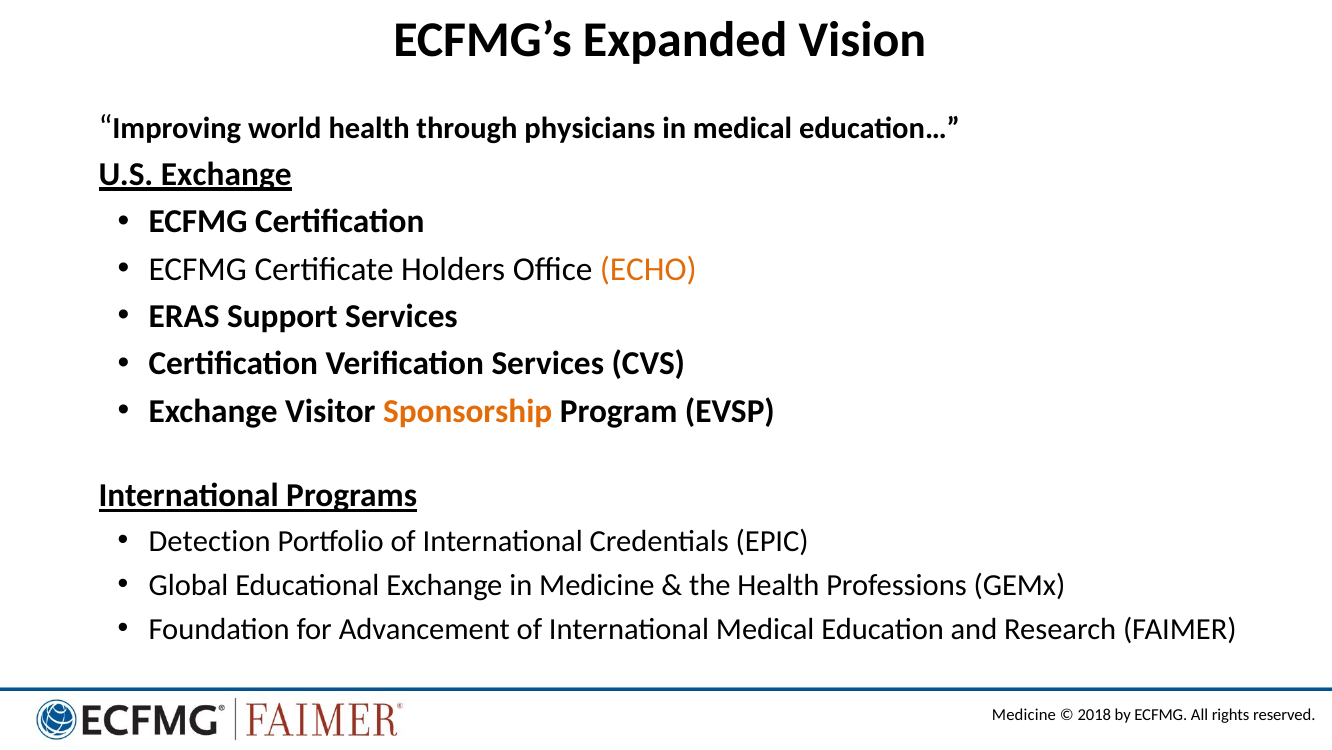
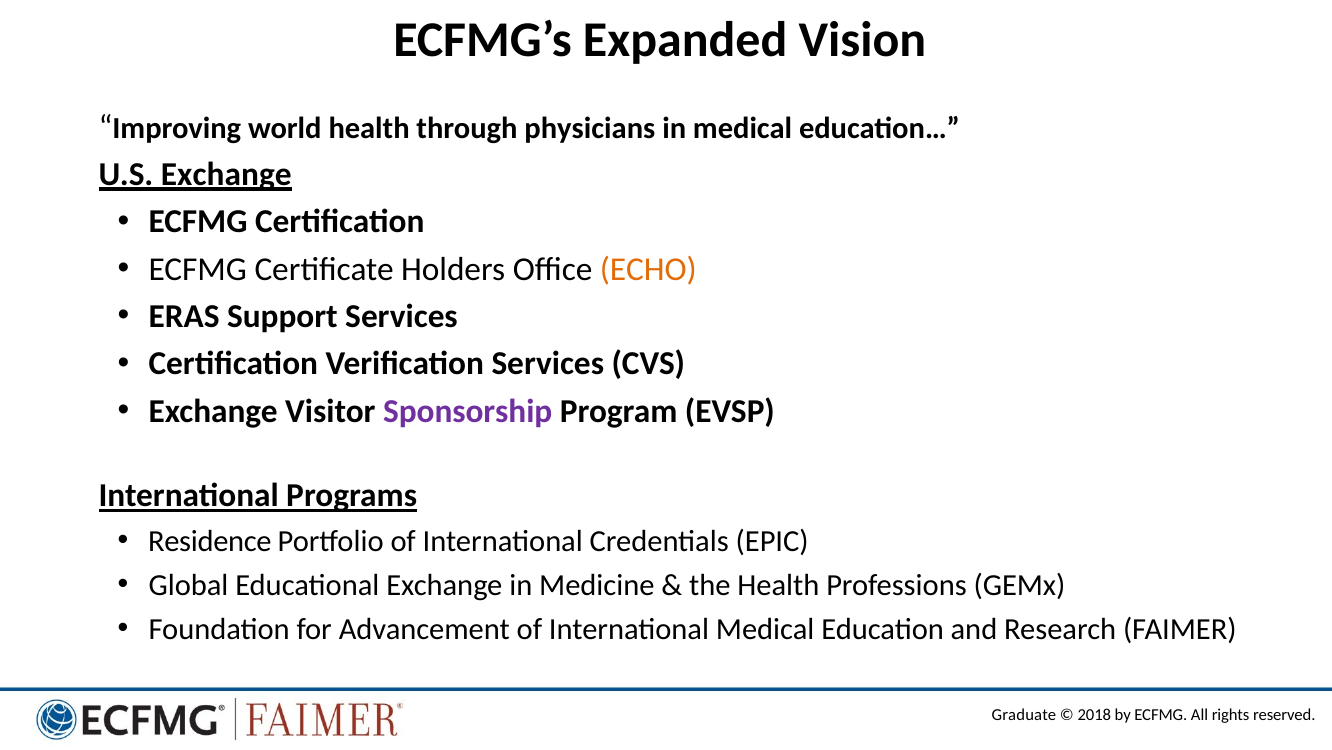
Sponsorship colour: orange -> purple
Detection: Detection -> Residence
Medicine at (1024, 715): Medicine -> Graduate
